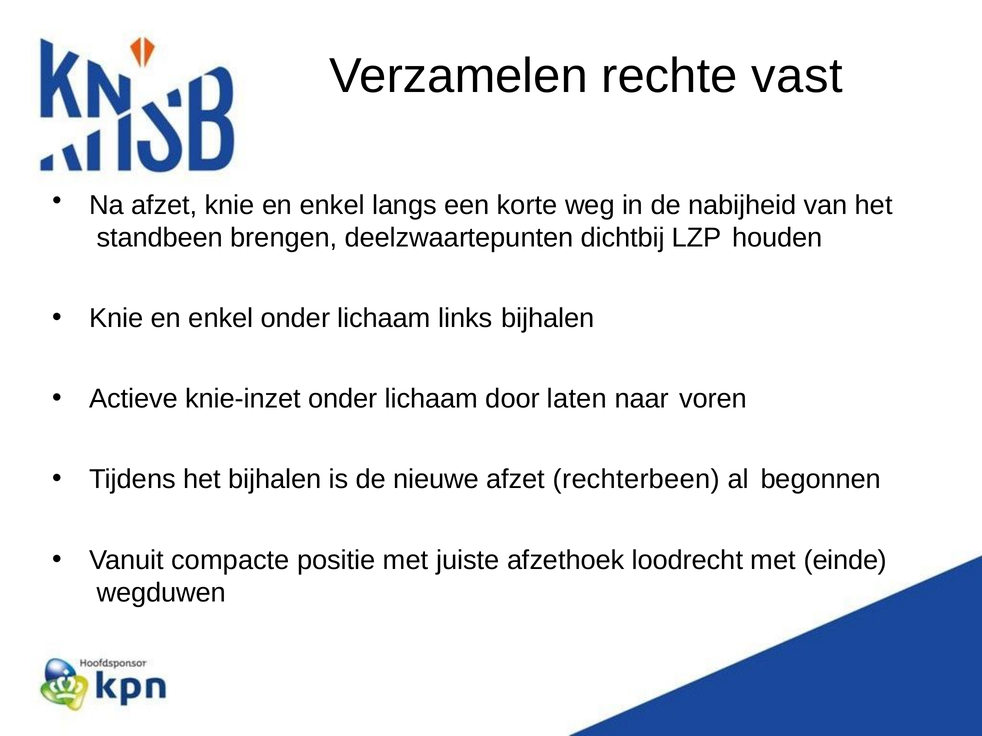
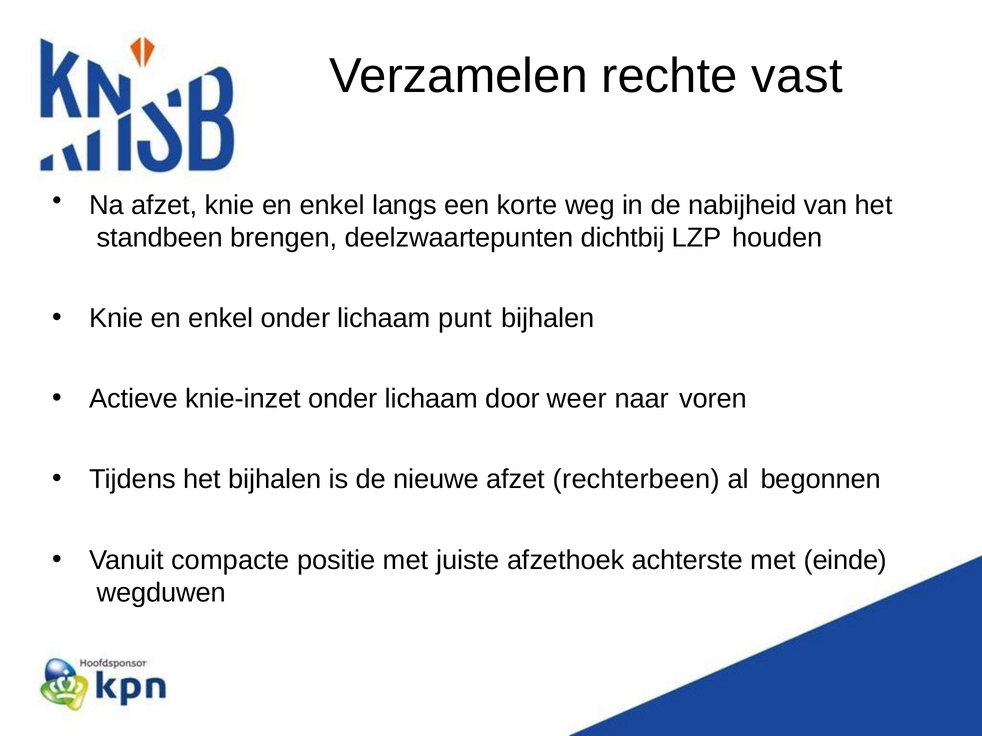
links: links -> punt
laten: laten -> weer
loodrecht: loodrecht -> achterste
